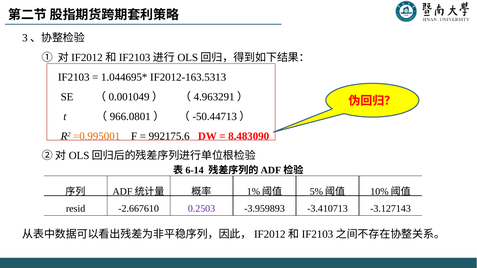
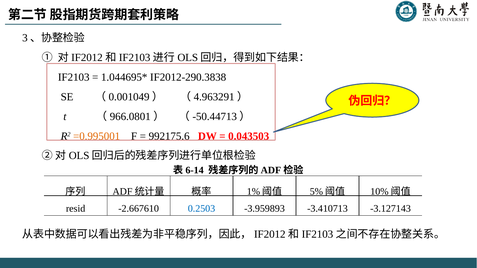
IF2012-163.5313: IF2012-163.5313 -> IF2012-290.3838
8.483090: 8.483090 -> 0.043503
0.2503 colour: purple -> blue
